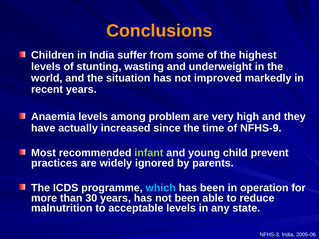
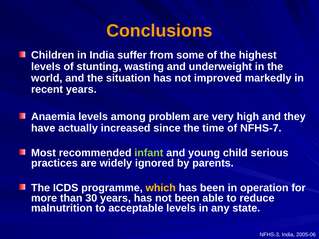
NFHS-9: NFHS-9 -> NFHS-7
prevent: prevent -> serious
which colour: light blue -> yellow
